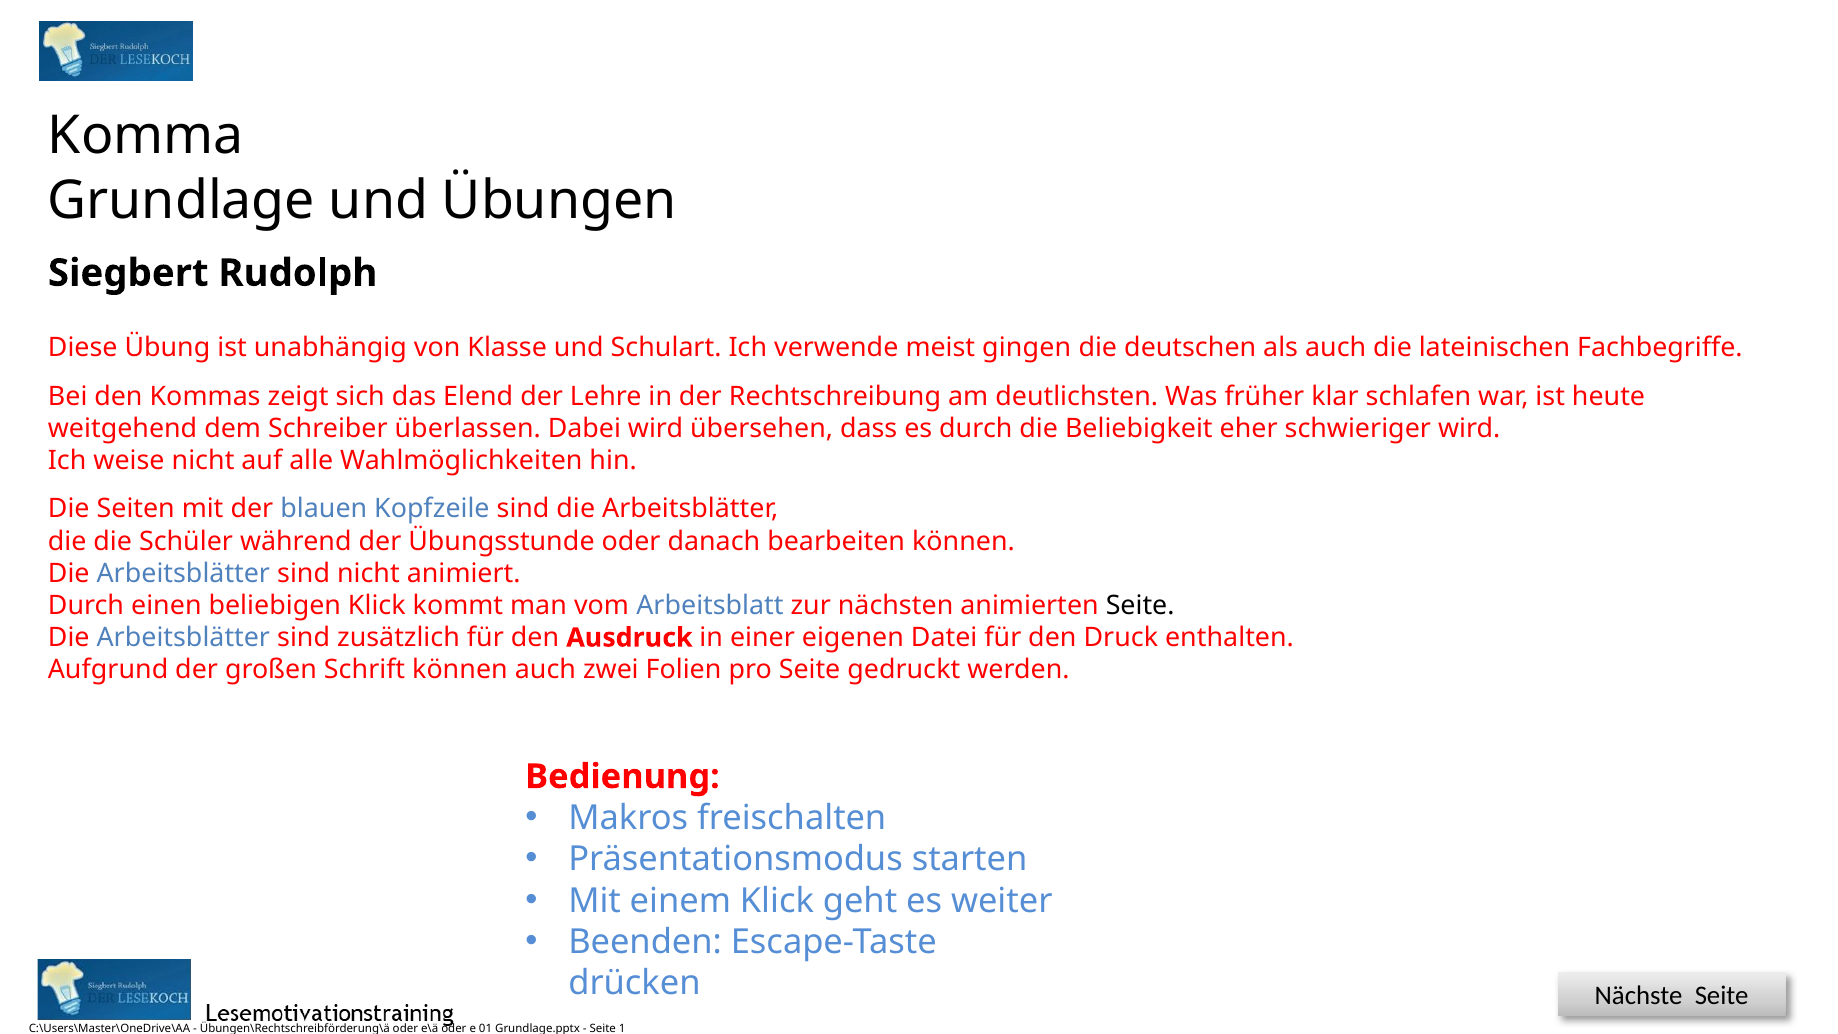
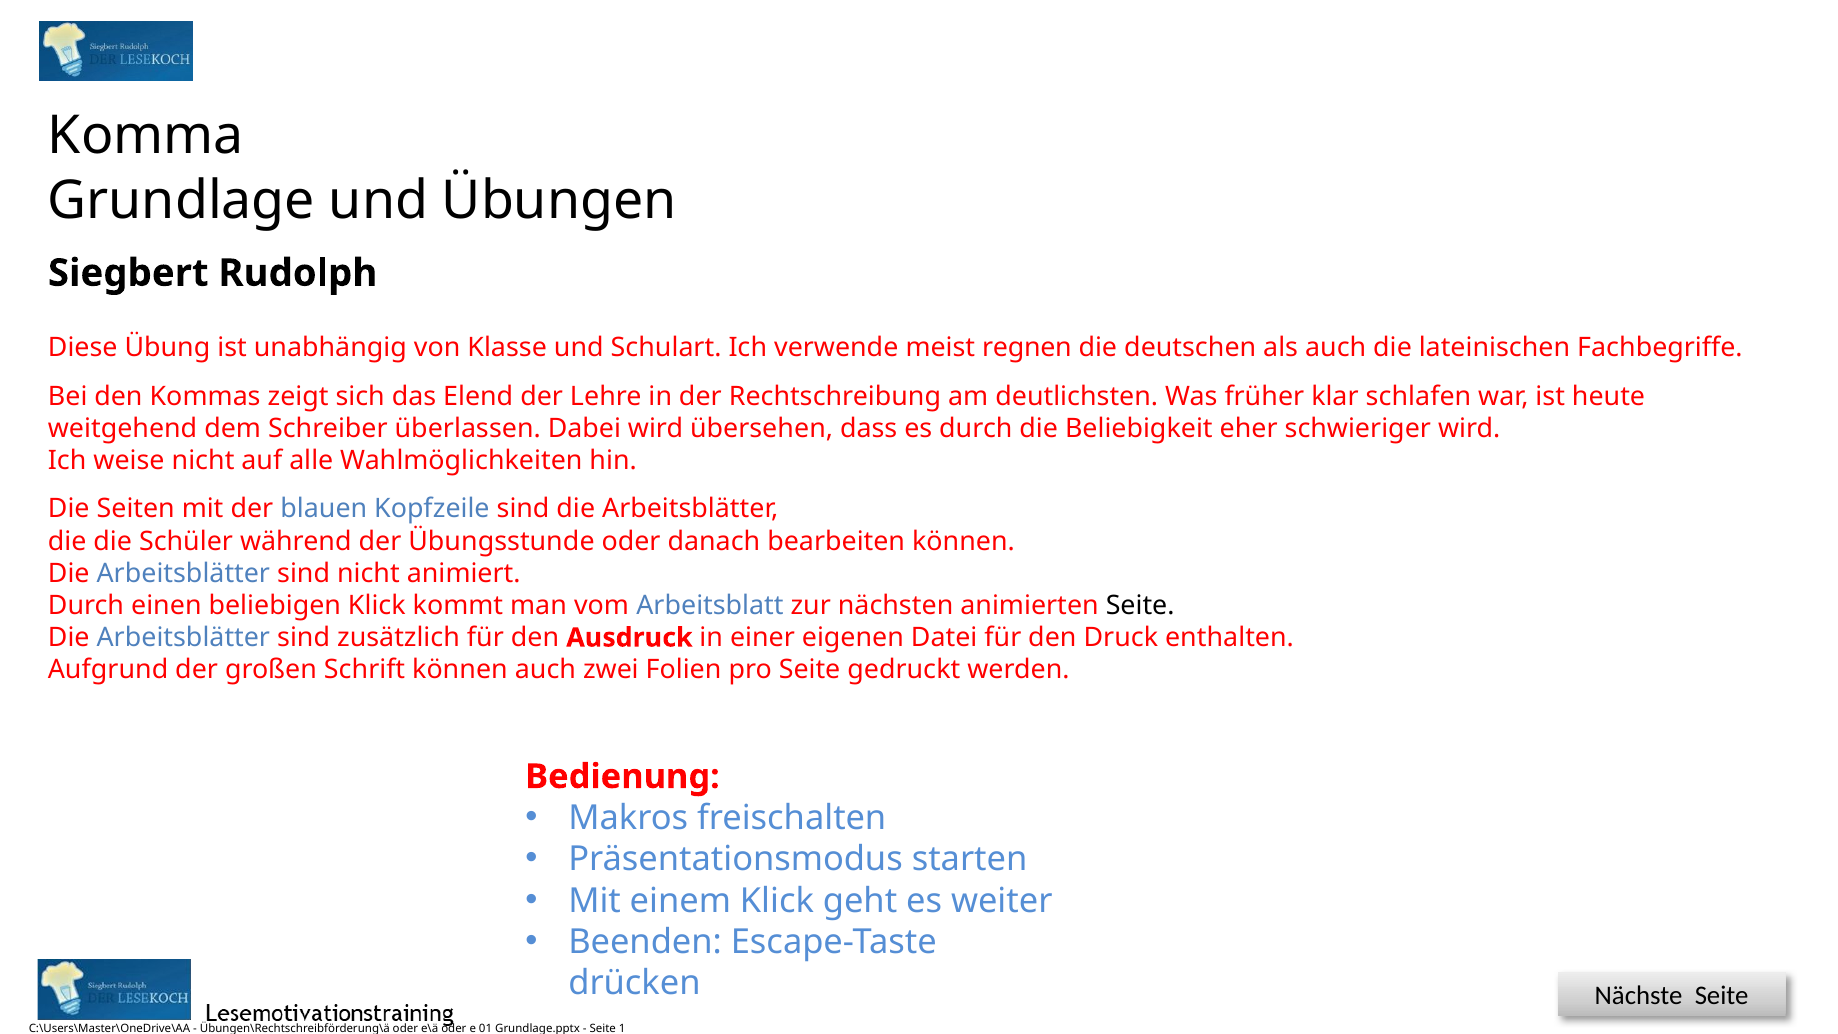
gingen: gingen -> regnen
